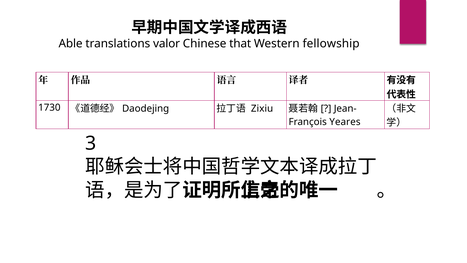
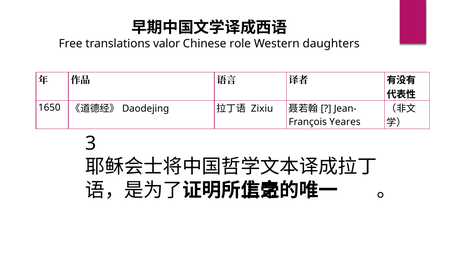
Able: Able -> Free
that: that -> role
fellowship: fellowship -> daughters
1730: 1730 -> 1650
